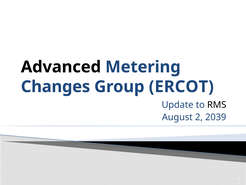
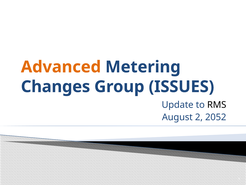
Advanced colour: black -> orange
ERCOT: ERCOT -> ISSUES
2039: 2039 -> 2052
